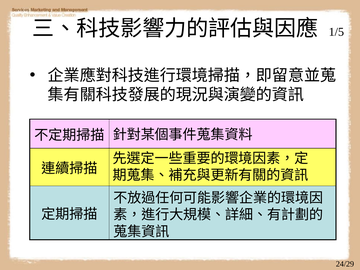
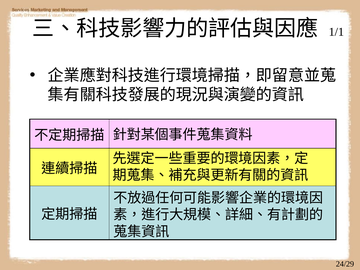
1/5: 1/5 -> 1/1
